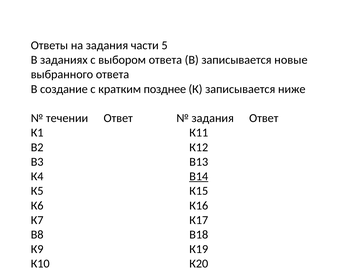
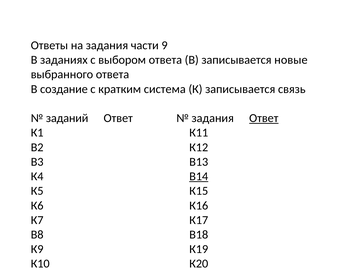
5: 5 -> 9
позднее: позднее -> система
ниже: ниже -> связь
течении: течении -> заданий
Ответ at (264, 118) underline: none -> present
